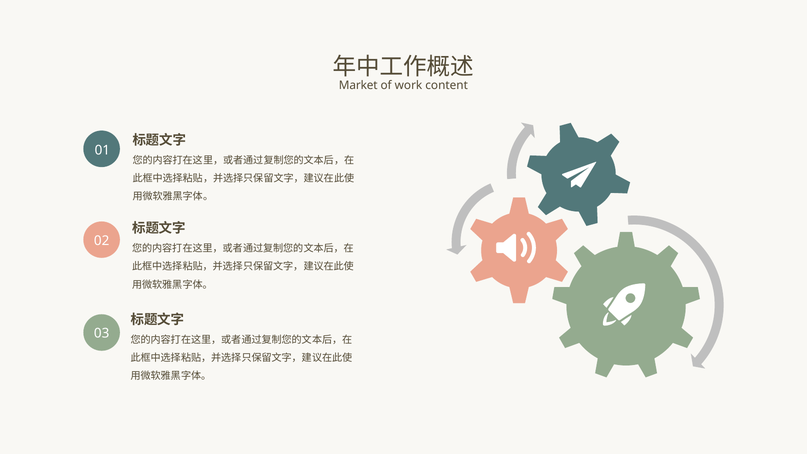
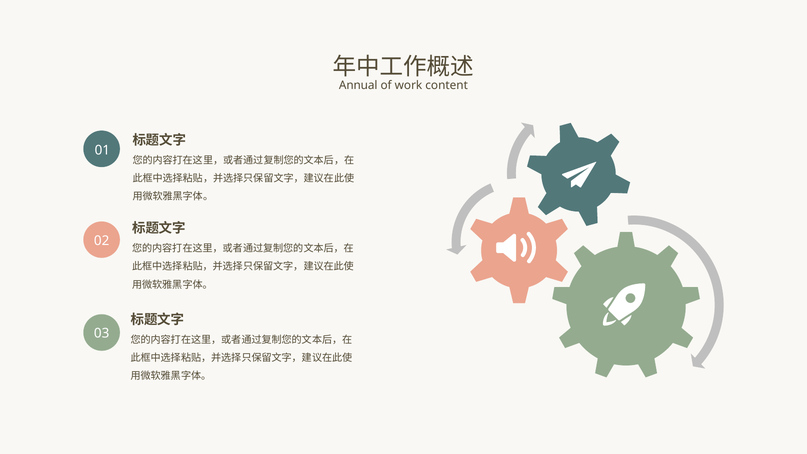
Market: Market -> Annual
